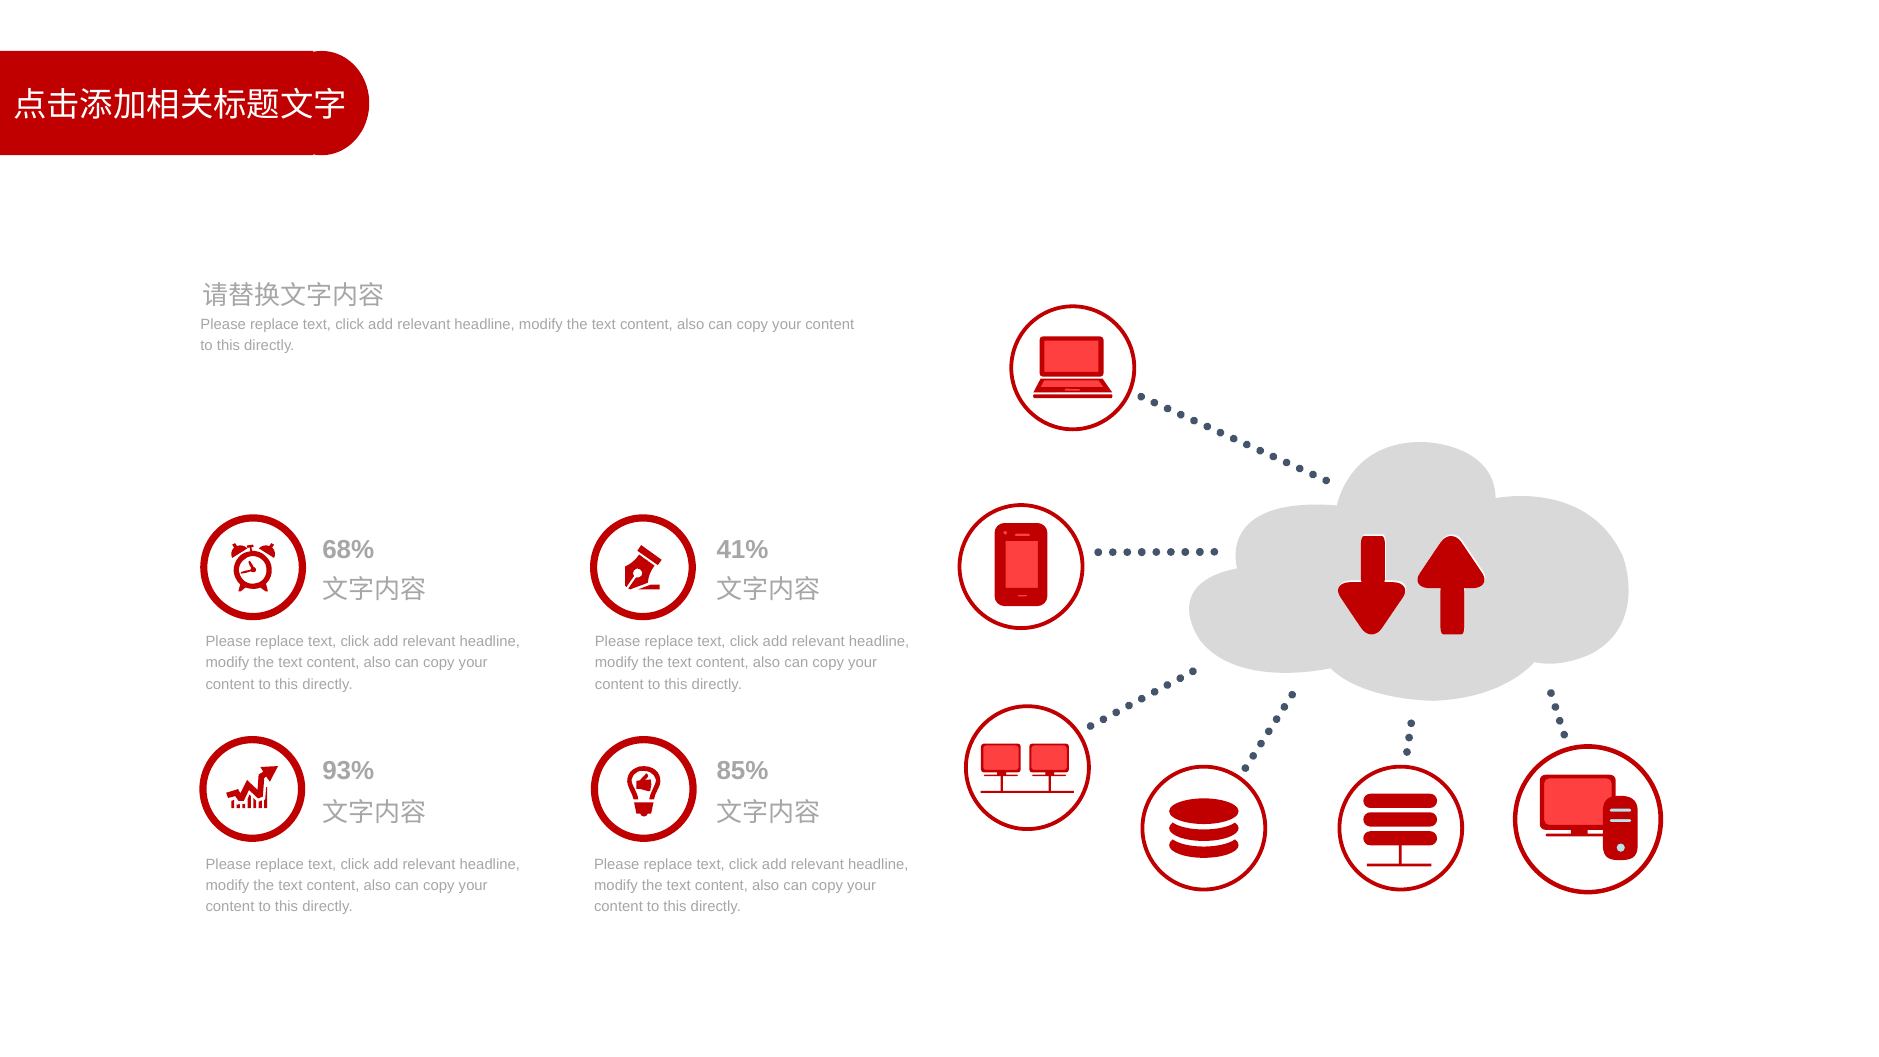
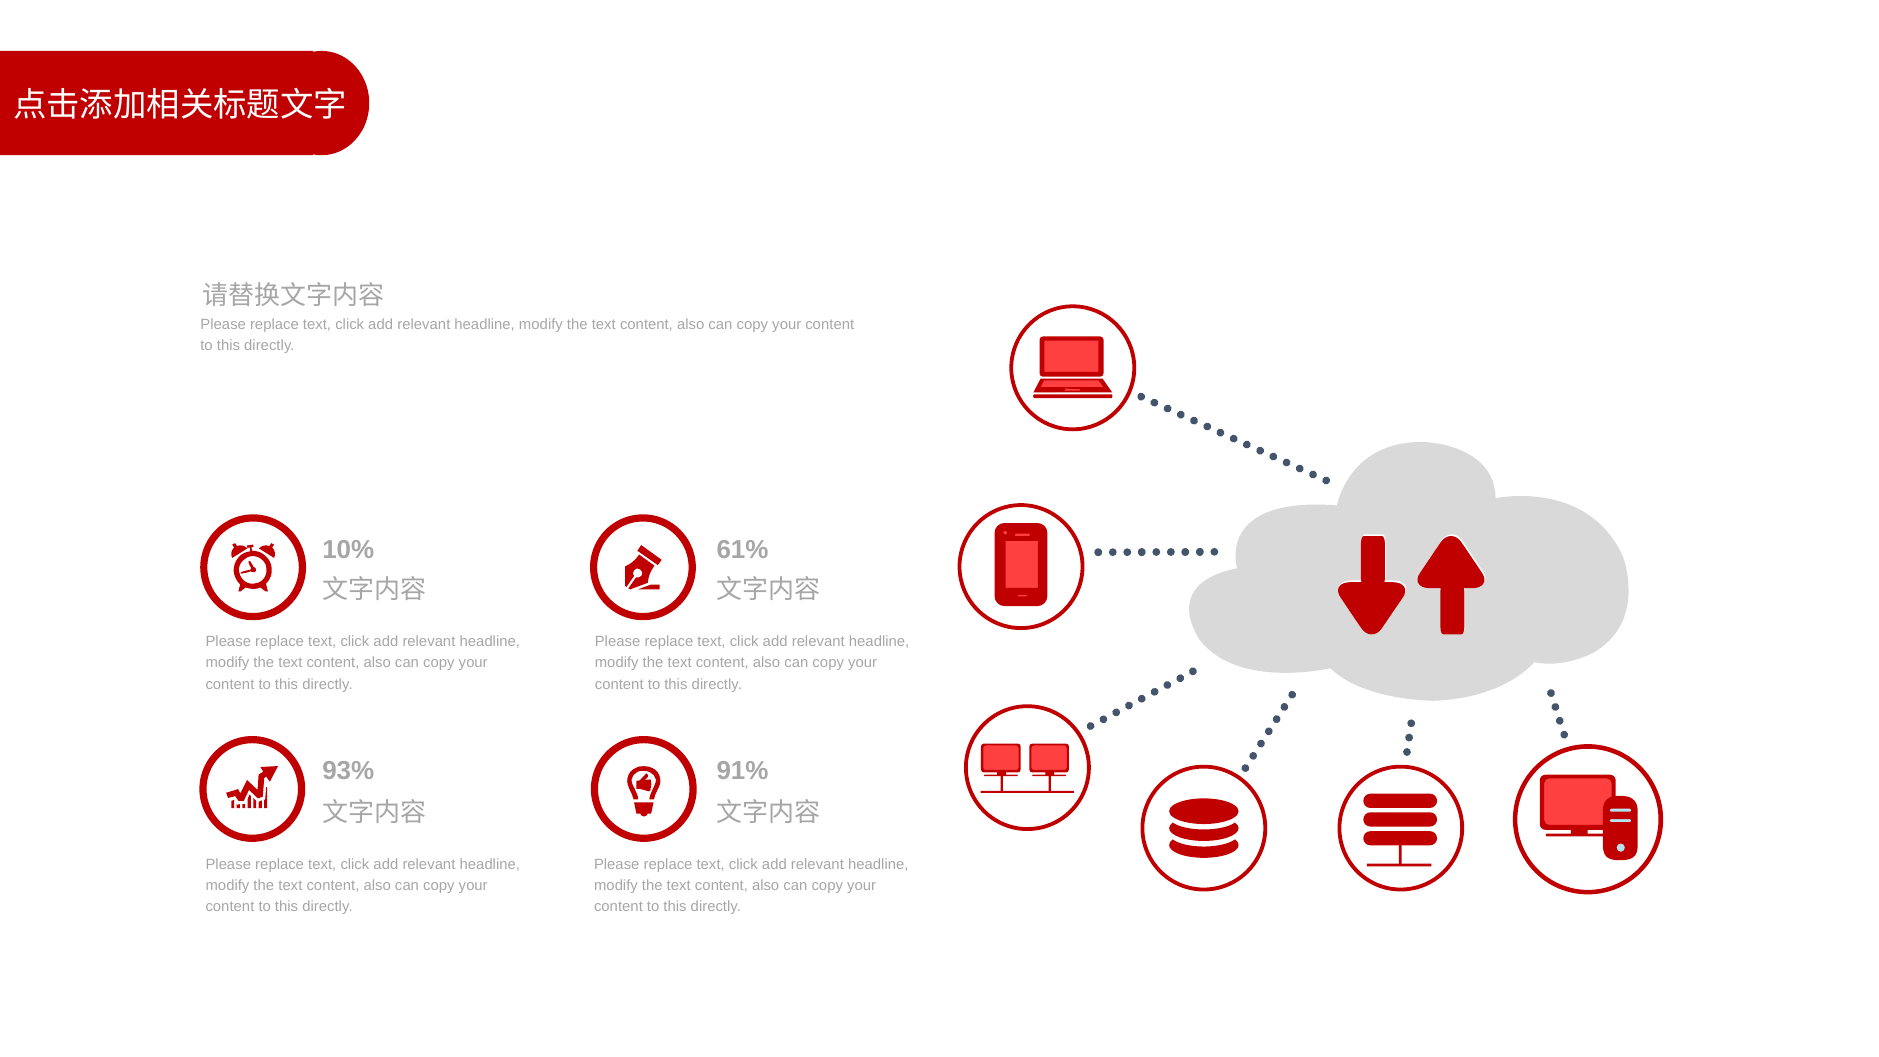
68%: 68% -> 10%
41%: 41% -> 61%
85%: 85% -> 91%
